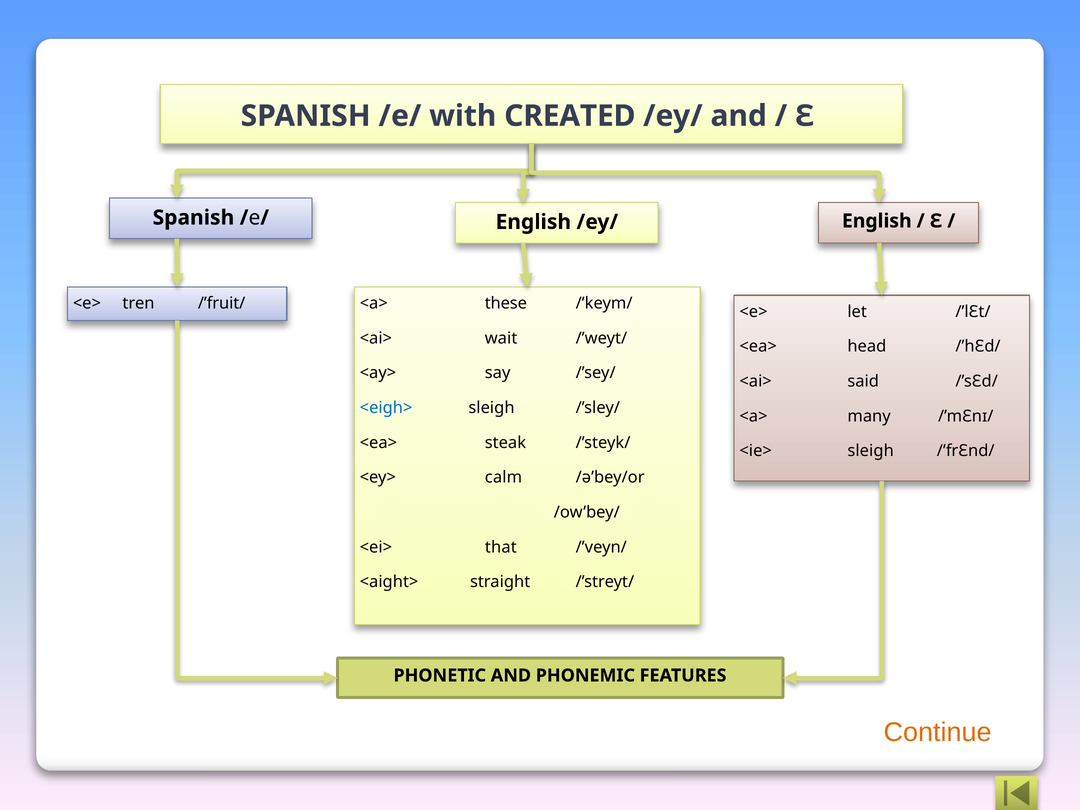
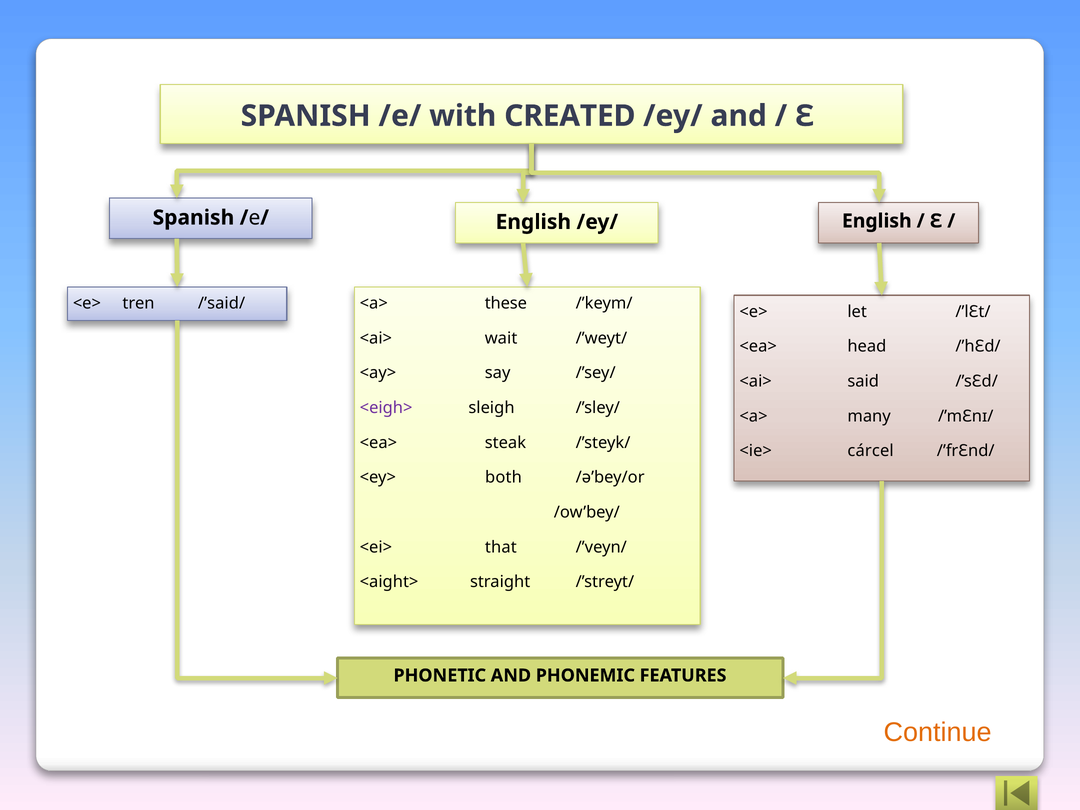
/’fruit/: /’fruit/ -> /’said/
<eigh> colour: blue -> purple
<ie> sleigh: sleigh -> cárcel
calm: calm -> both
